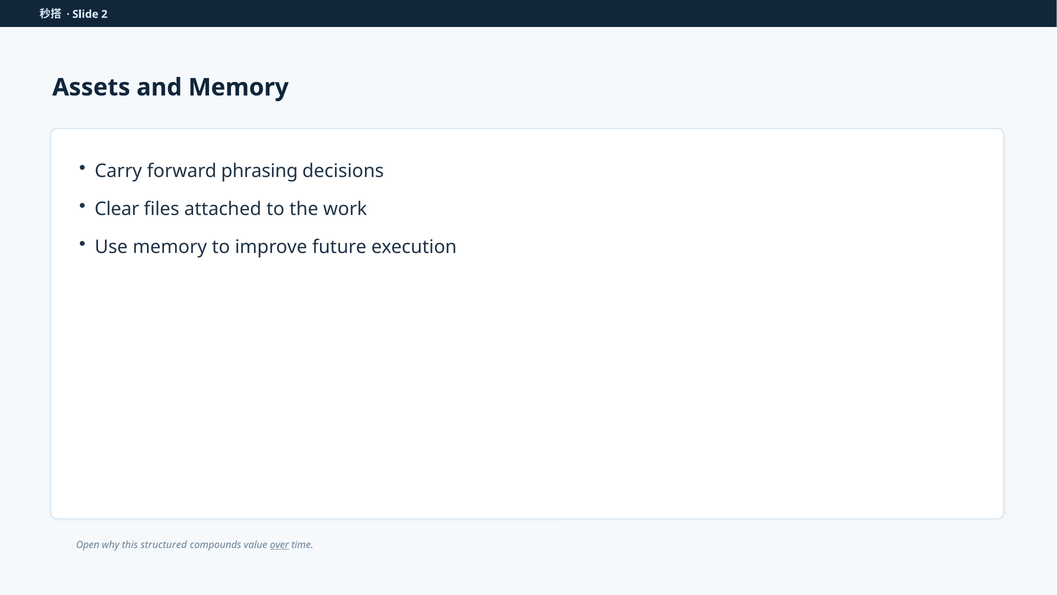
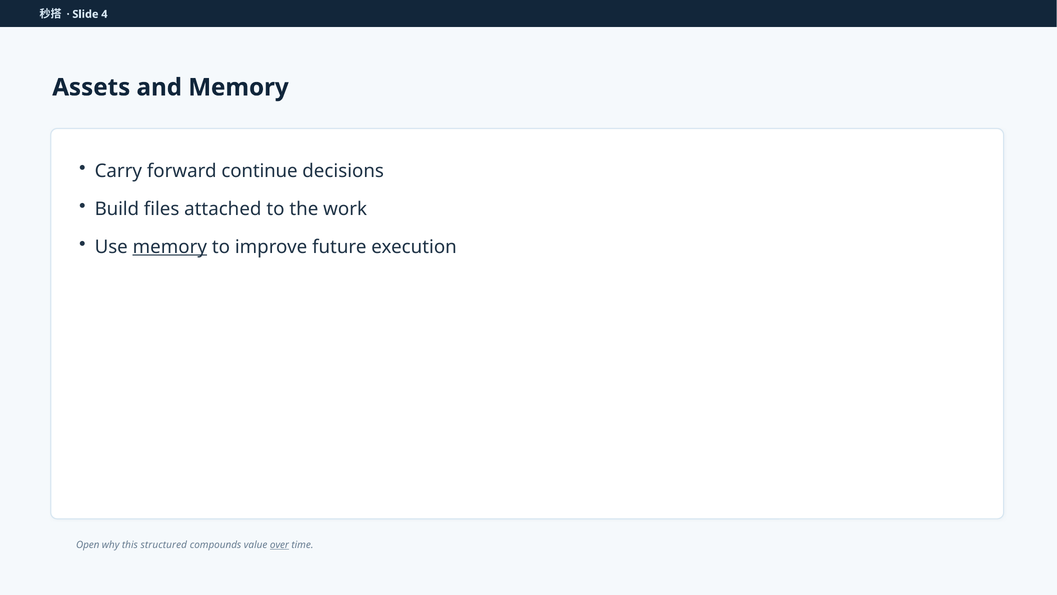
2: 2 -> 4
phrasing: phrasing -> continue
Clear: Clear -> Build
memory at (170, 247) underline: none -> present
